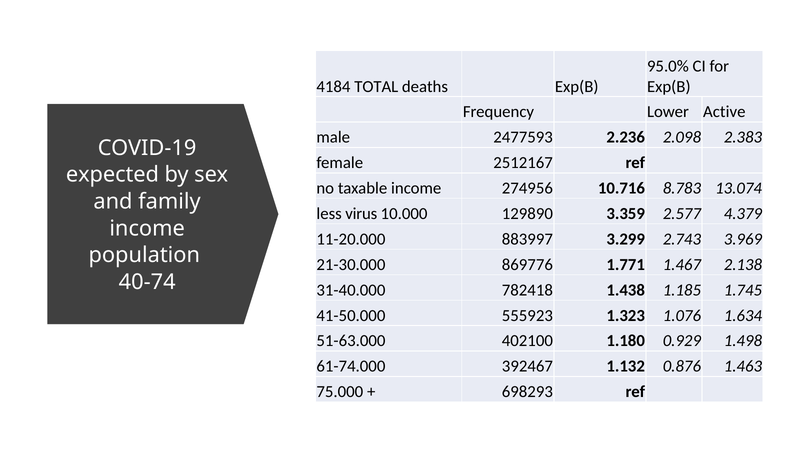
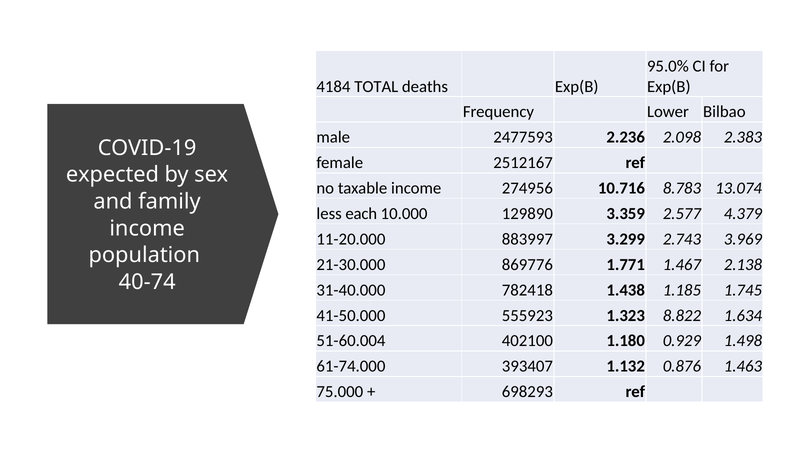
Active: Active -> Bilbao
virus: virus -> each
1.076: 1.076 -> 8.822
51-63.000: 51-63.000 -> 51-60.004
392467: 392467 -> 393407
